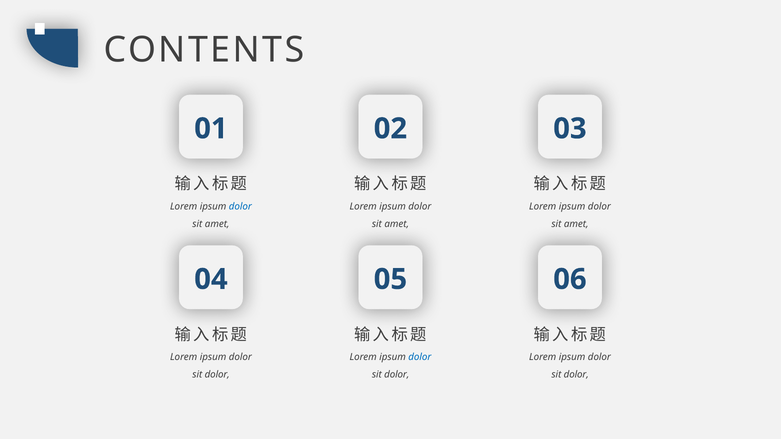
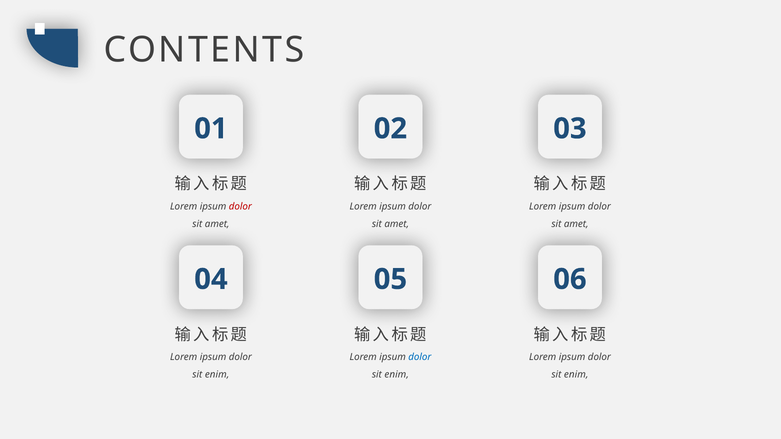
dolor at (240, 207) colour: blue -> red
dolor at (217, 375): dolor -> enim
dolor at (397, 375): dolor -> enim
dolor at (576, 375): dolor -> enim
